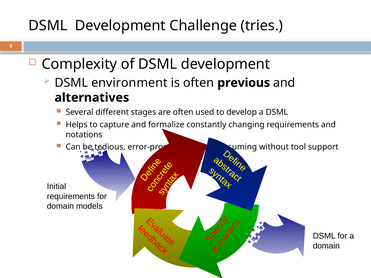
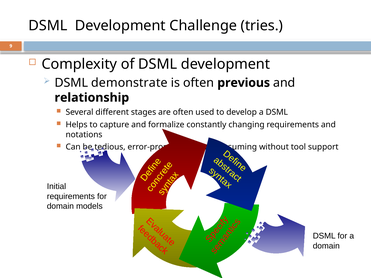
environment: environment -> demonstrate
alternatives: alternatives -> relationship
